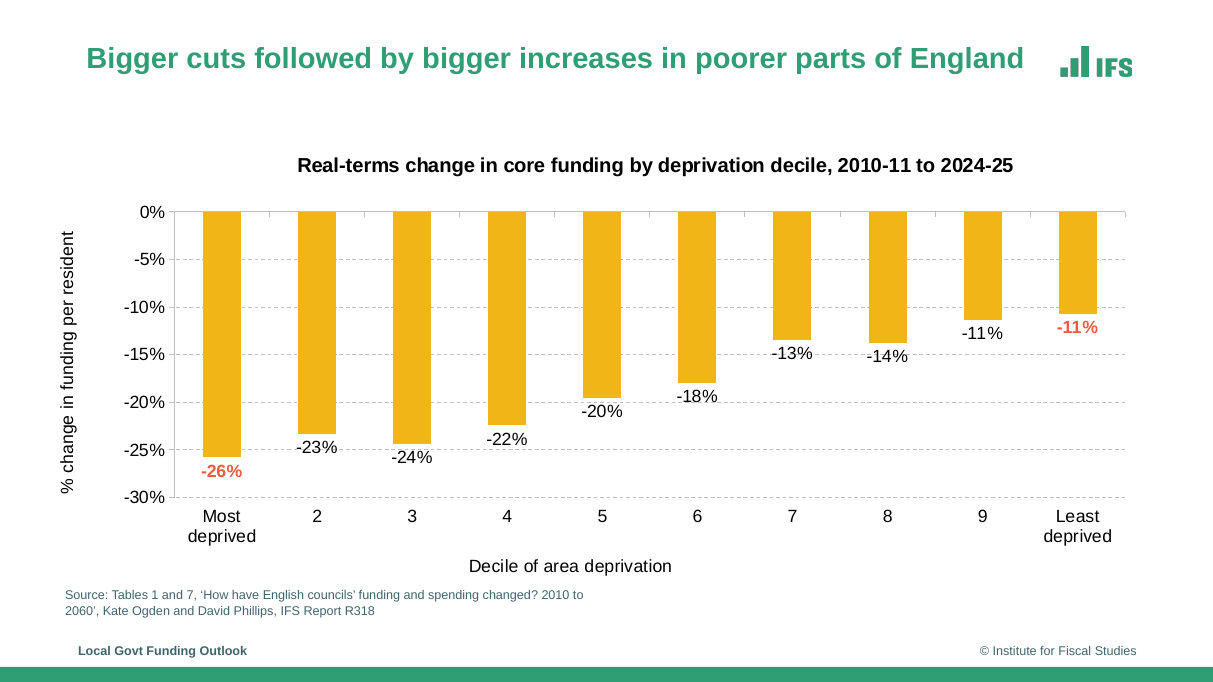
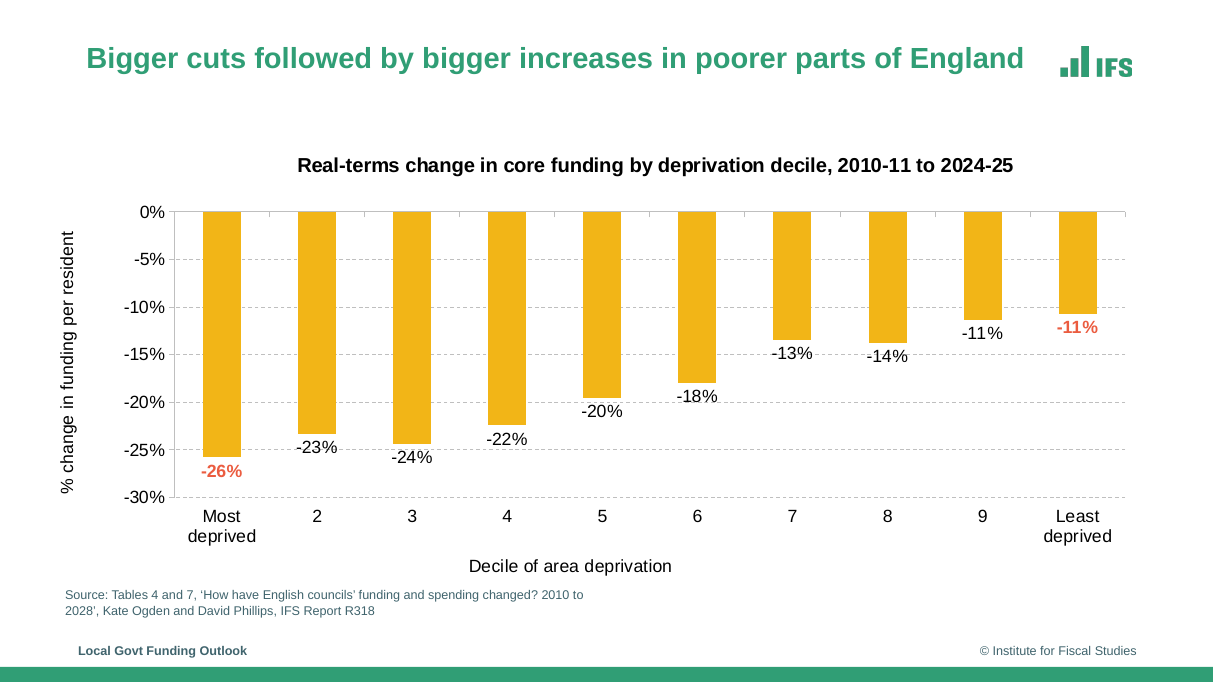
Tables 1: 1 -> 4
2060: 2060 -> 2028
